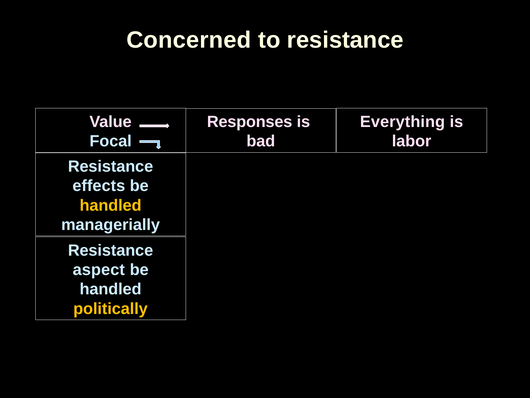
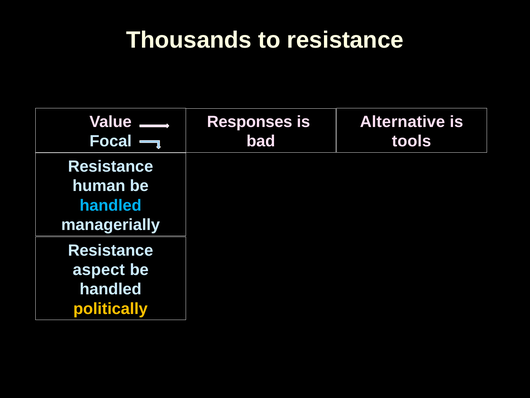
Concerned: Concerned -> Thousands
Everything: Everything -> Alternative
labor: labor -> tools
effects: effects -> human
handled at (111, 205) colour: yellow -> light blue
